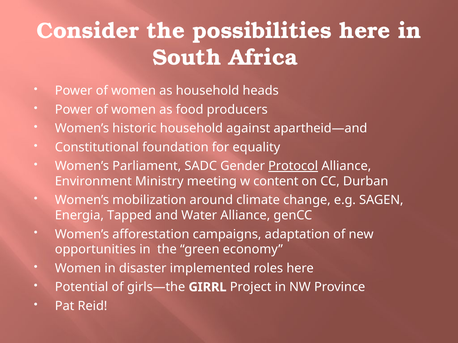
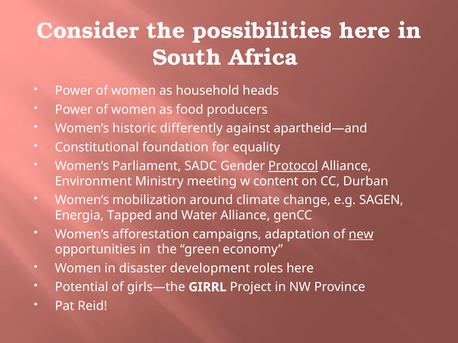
historic household: household -> differently
new underline: none -> present
implemented: implemented -> development
